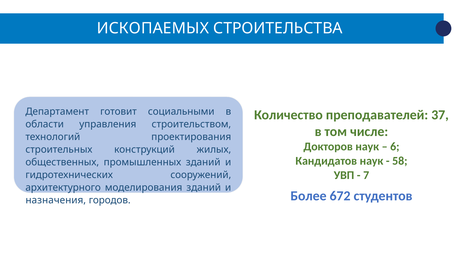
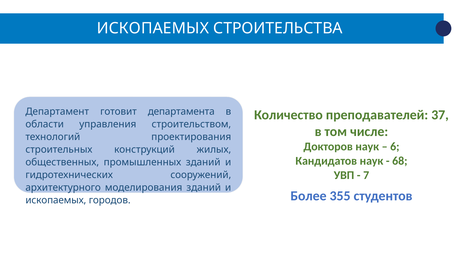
социальными: социальными -> департамента
58: 58 -> 68
672: 672 -> 355
назначения at (56, 200): назначения -> ископаемых
